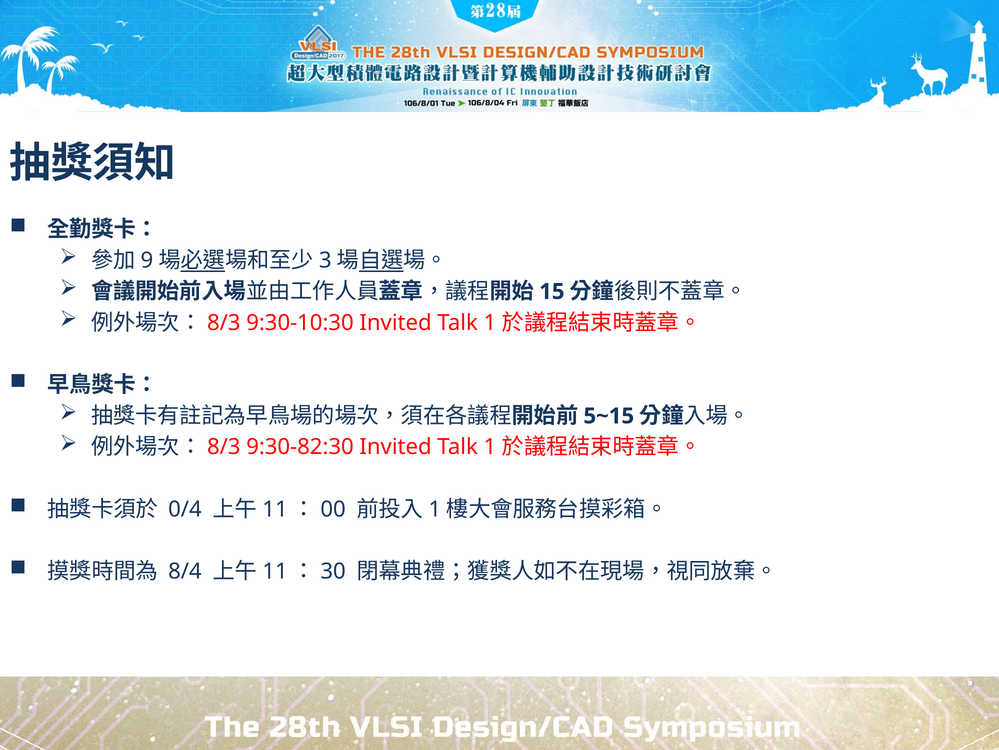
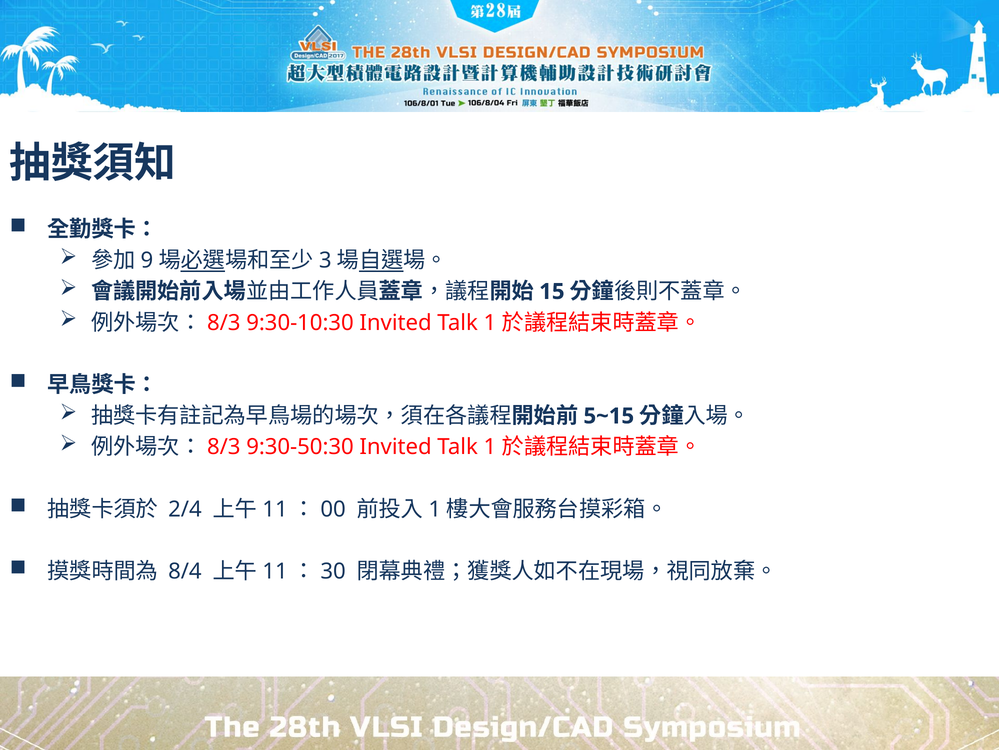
9:30-82:30: 9:30-82:30 -> 9:30-50:30
0/4: 0/4 -> 2/4
